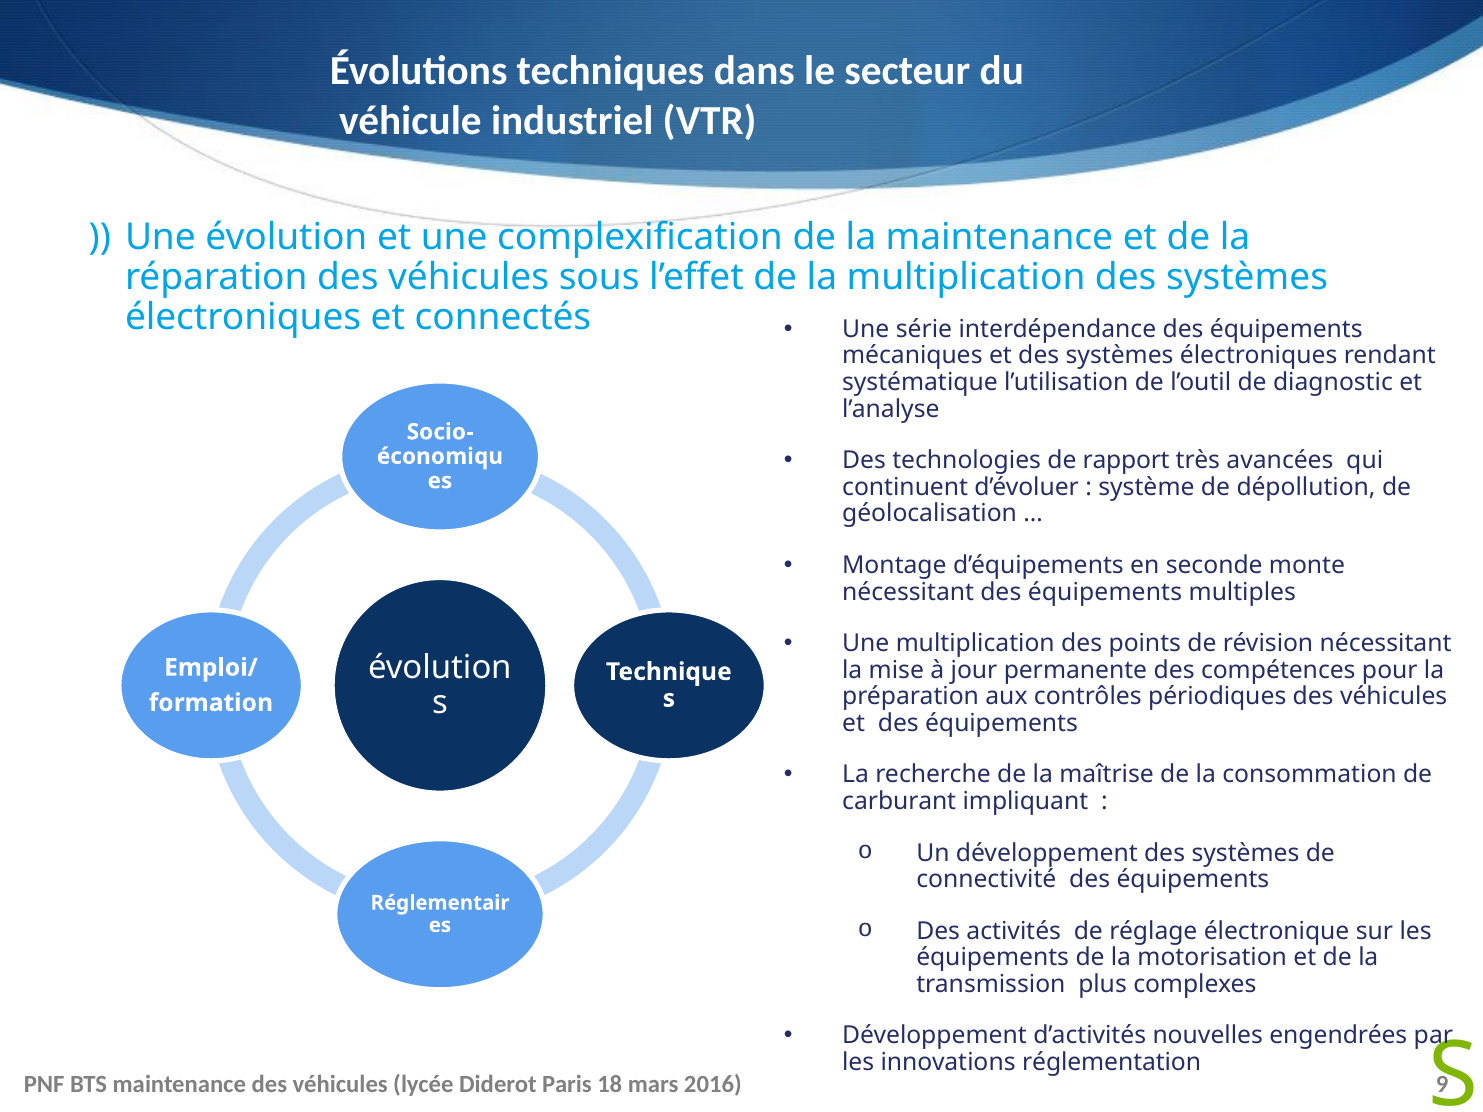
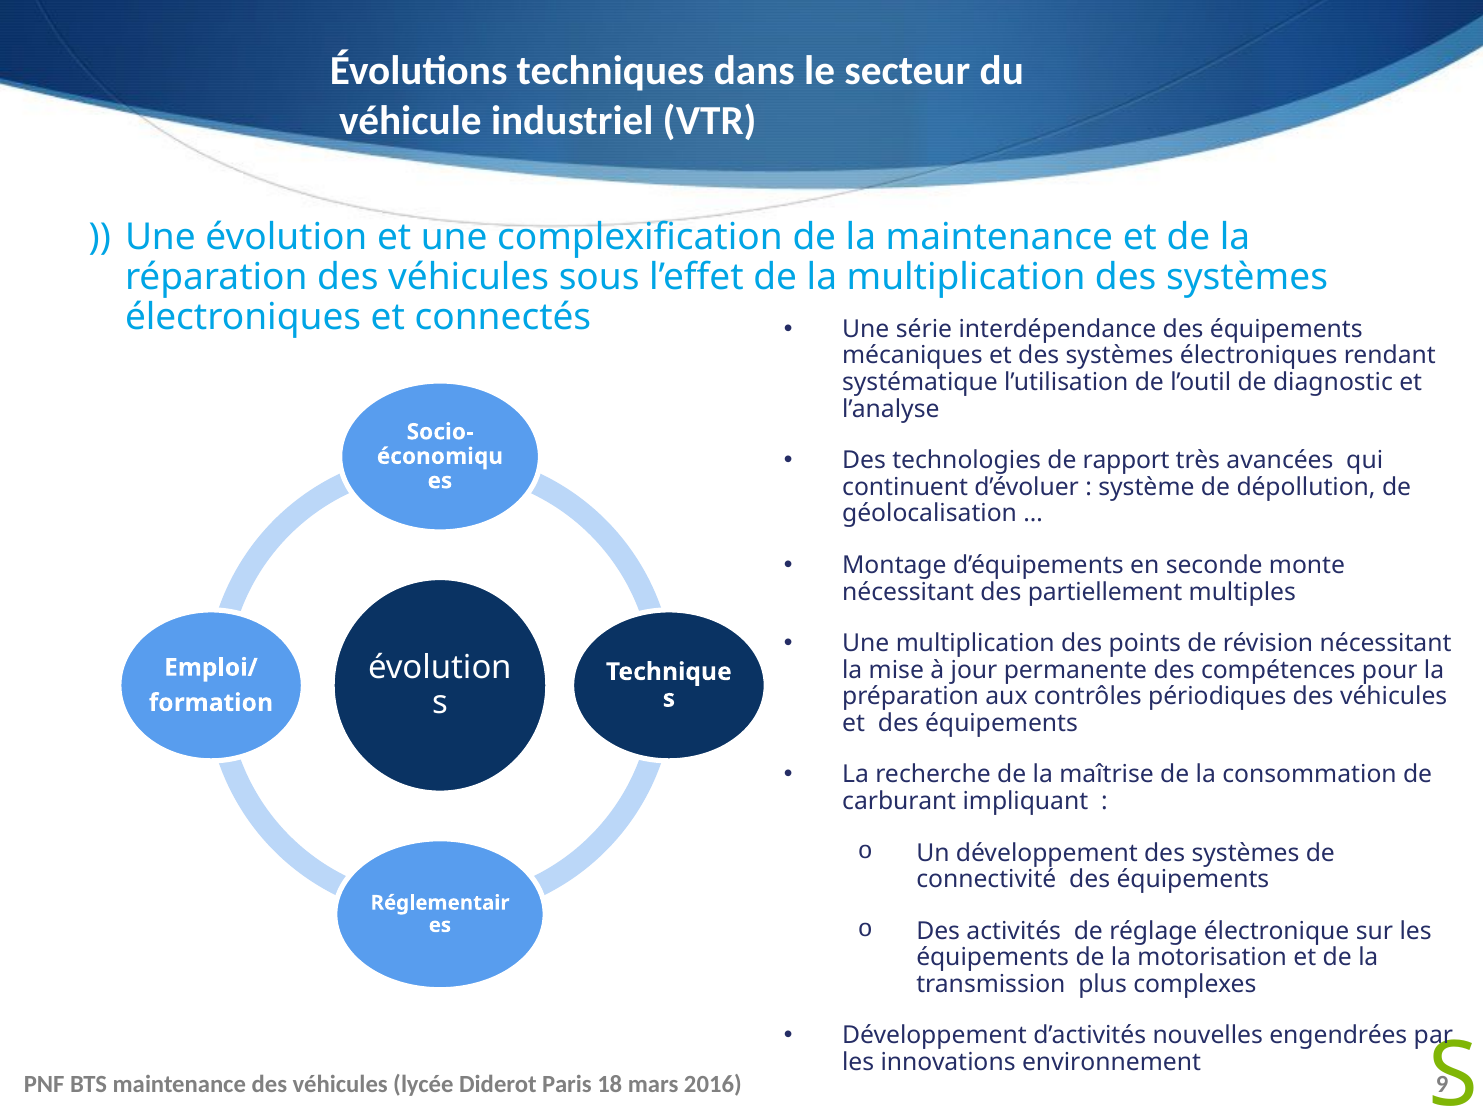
nécessitant des équipements: équipements -> partiellement
réglementation: réglementation -> environnement
